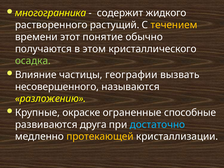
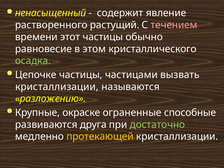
многогранника: многогранника -> ненасыщенный
жидкого: жидкого -> явление
течением colour: yellow -> pink
этот понятие: понятие -> частицы
получаются: получаются -> равновесие
Влияние: Влияние -> Цепочке
географии: географии -> частицами
несовершенного at (57, 87): несовершенного -> кристаллизации
достаточно colour: light blue -> light green
